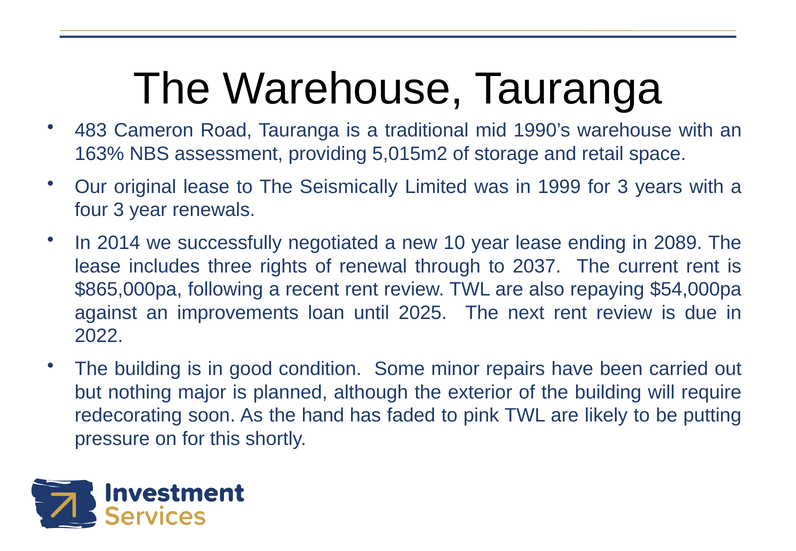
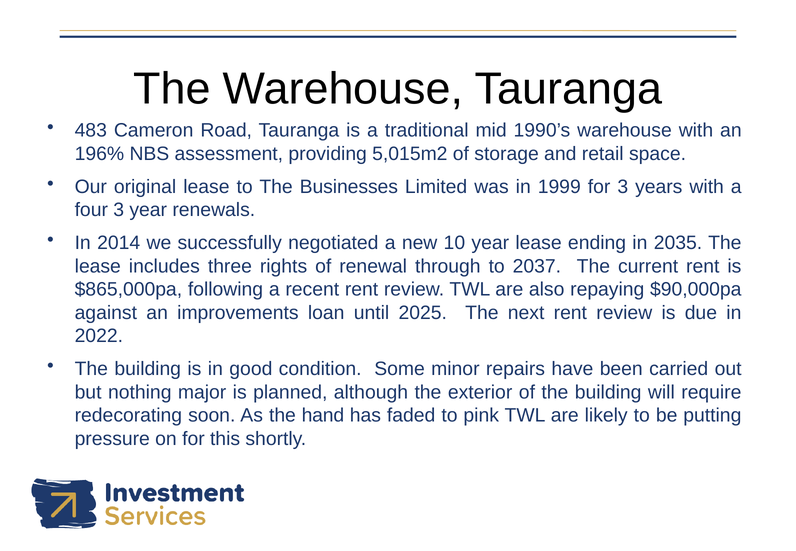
163%: 163% -> 196%
Seismically: Seismically -> Businesses
2089: 2089 -> 2035
$54,000pa: $54,000pa -> $90,000pa
